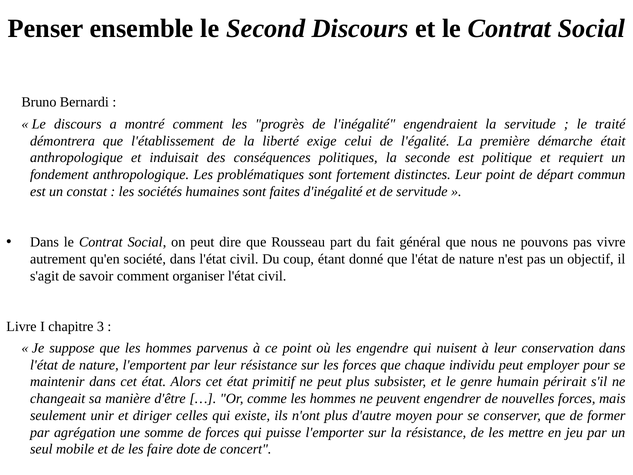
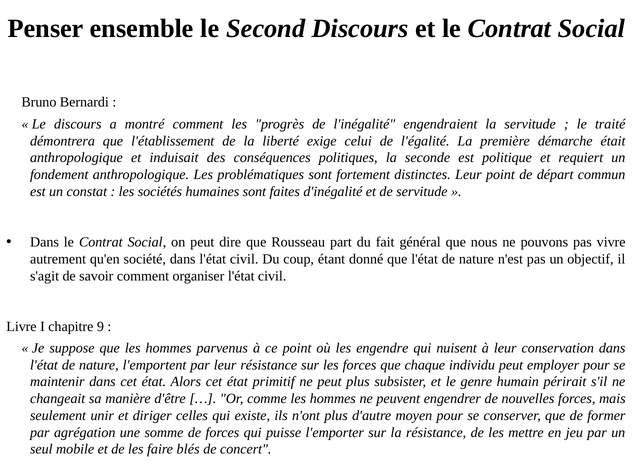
3: 3 -> 9
dote: dote -> blés
